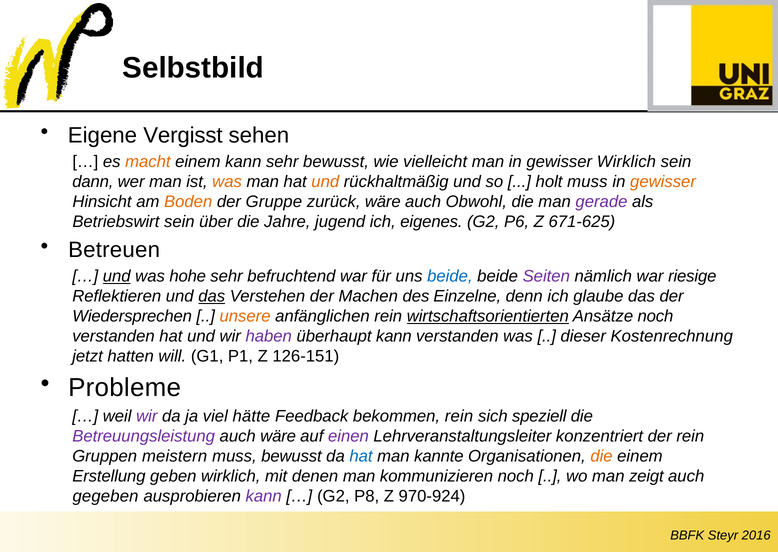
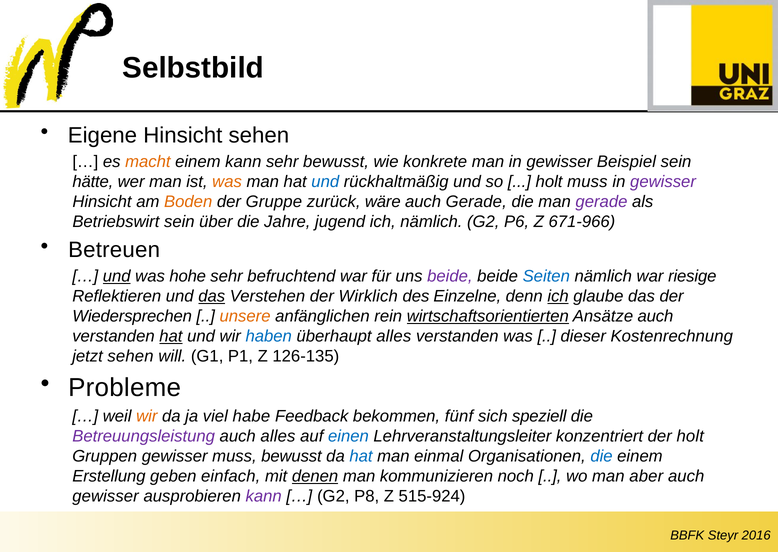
Eigene Vergisst: Vergisst -> Hinsicht
vielleicht: vielleicht -> konkrete
gewisser Wirklich: Wirklich -> Beispiel
dann: dann -> hätte
und at (325, 182) colour: orange -> blue
gewisser at (663, 182) colour: orange -> purple
auch Obwohl: Obwohl -> Gerade
ich eigenes: eigenes -> nämlich
671-625: 671-625 -> 671-966
beide at (450, 276) colour: blue -> purple
Seiten colour: purple -> blue
Machen: Machen -> Wirklich
ich at (558, 296) underline: none -> present
Ansätze noch: noch -> auch
hat at (171, 336) underline: none -> present
haben colour: purple -> blue
überhaupt kann: kann -> alles
jetzt hatten: hatten -> sehen
126-151: 126-151 -> 126-135
wir at (147, 416) colour: purple -> orange
hätte: hätte -> habe
bekommen rein: rein -> fünf
auch wäre: wäre -> alles
einen colour: purple -> blue
der rein: rein -> holt
Gruppen meistern: meistern -> gewisser
kannte: kannte -> einmal
die at (601, 456) colour: orange -> blue
geben wirklich: wirklich -> einfach
denen underline: none -> present
zeigt: zeigt -> aber
gegeben at (106, 496): gegeben -> gewisser
970-924: 970-924 -> 515-924
